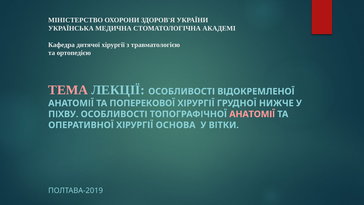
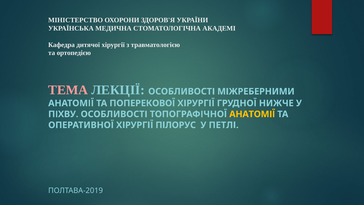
ВІДОКРЕМЛЕНОЇ: ВІДОКРЕМЛЕНОЇ -> МІЖРЕБЕРНИМИ
АНАТОМІЇ at (252, 114) colour: pink -> yellow
ОСНОВА: ОСНОВА -> ПІЛОРУС
ВІТКИ: ВІТКИ -> ПЕТЛІ
